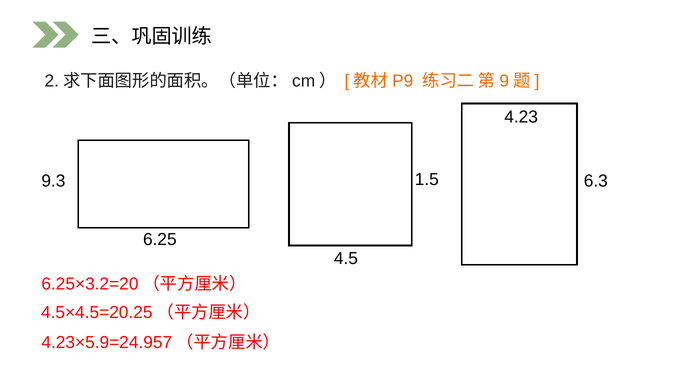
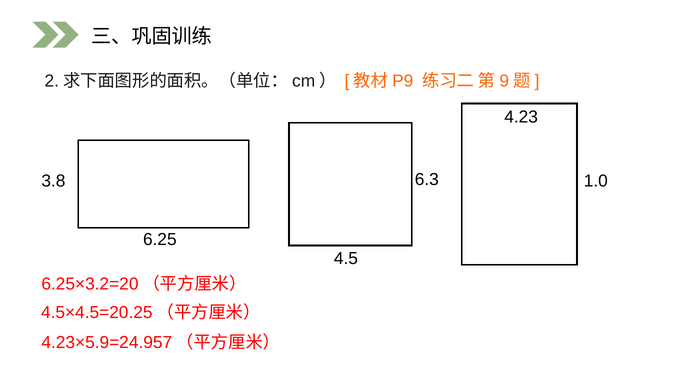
1.5: 1.5 -> 6.3
9.3: 9.3 -> 3.8
6.3: 6.3 -> 1.0
